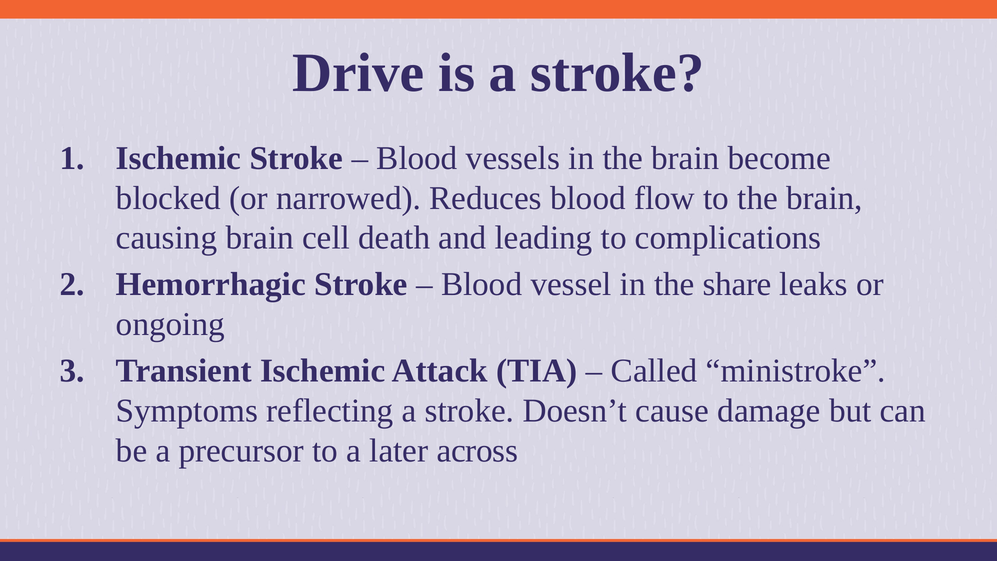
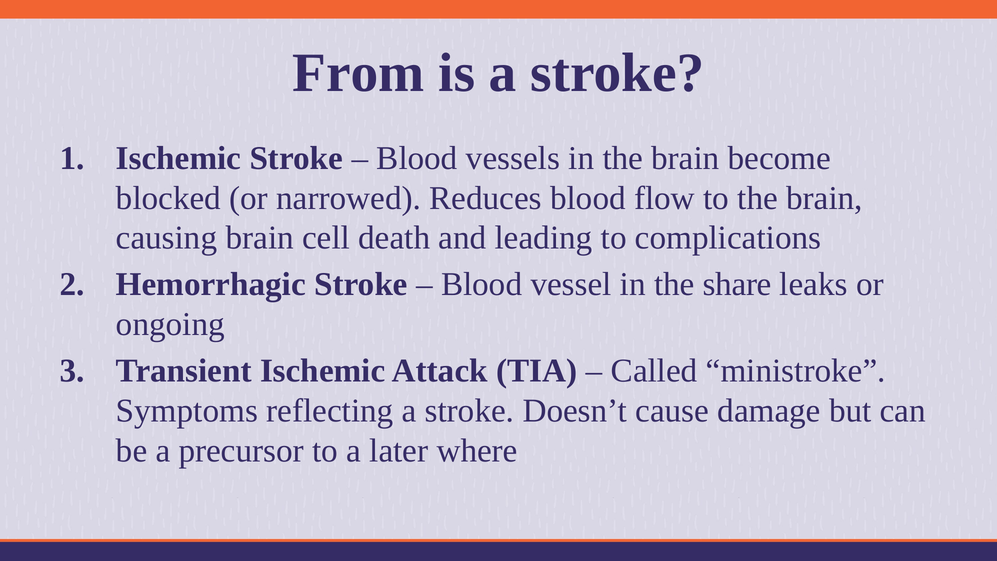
Drive: Drive -> From
across: across -> where
